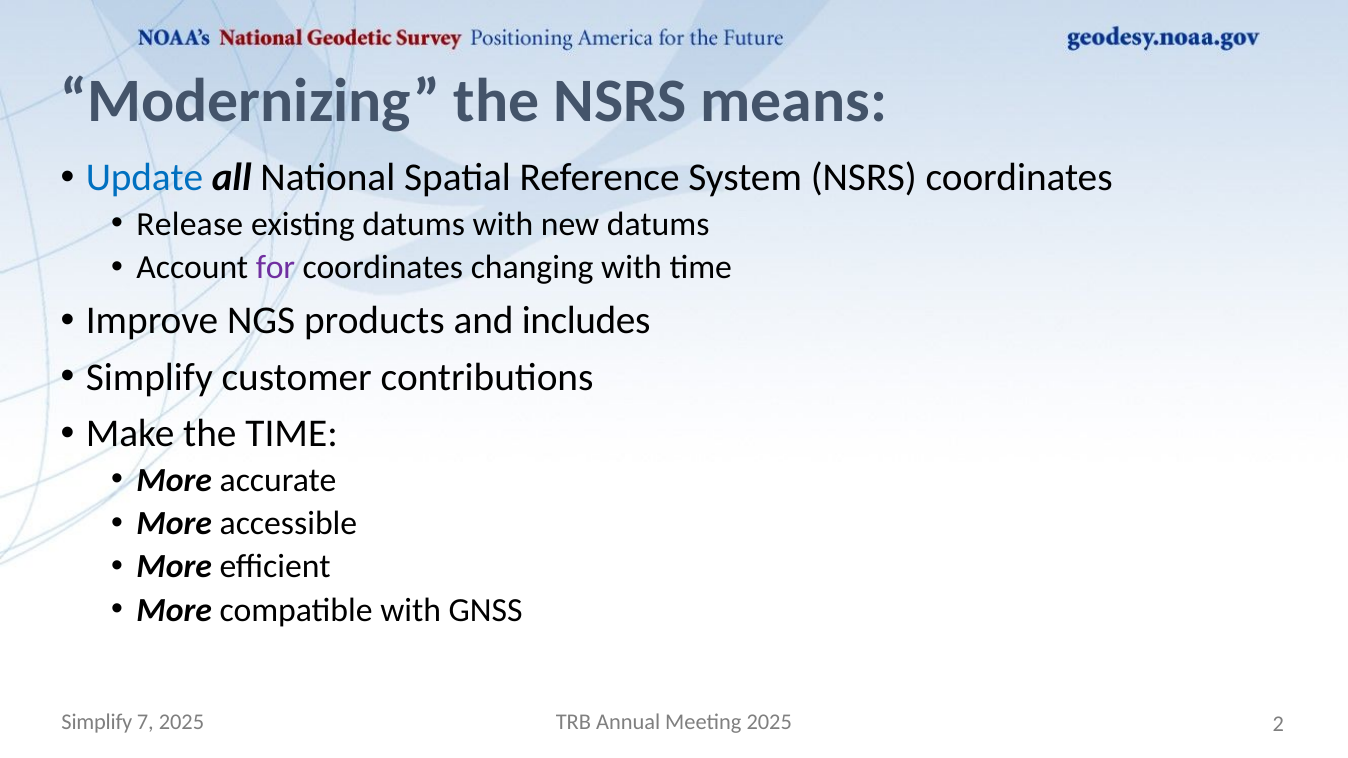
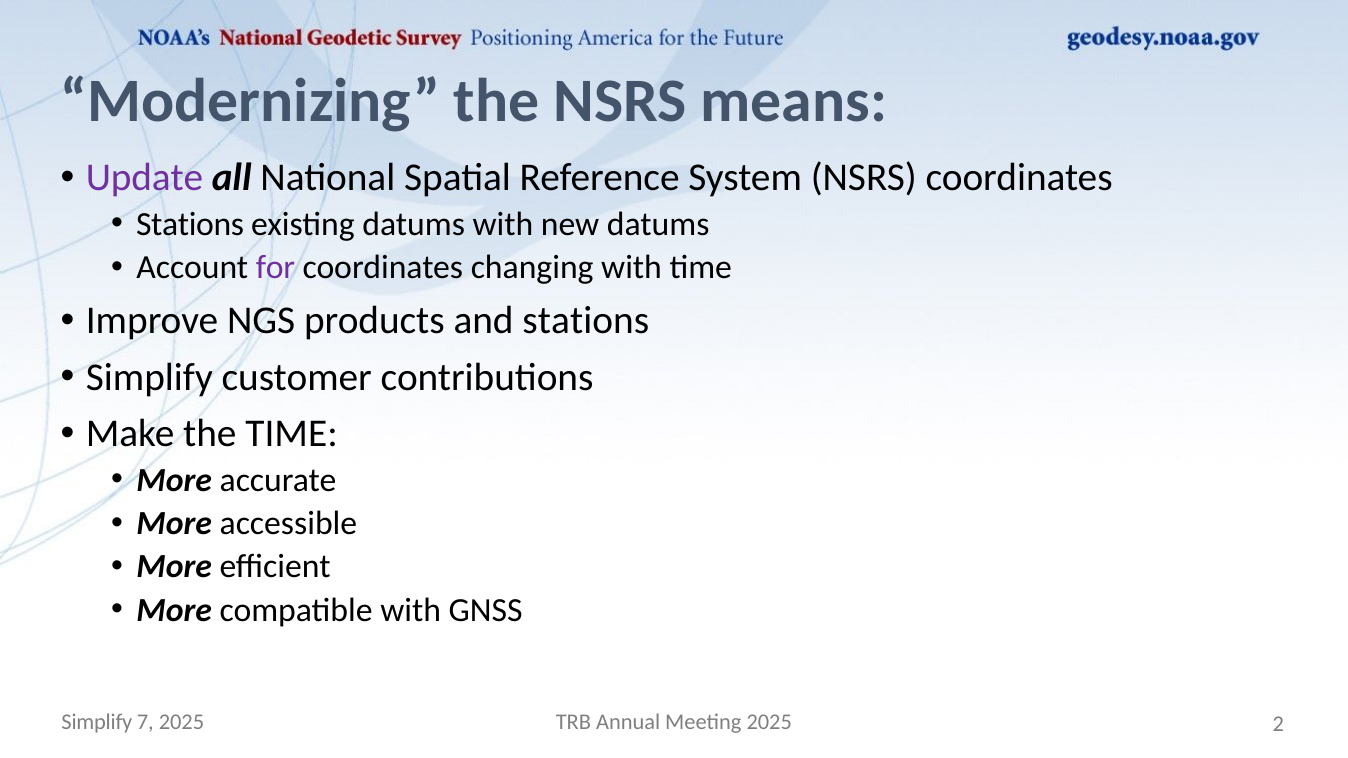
Update colour: blue -> purple
Release at (190, 224): Release -> Stations
and includes: includes -> stations
